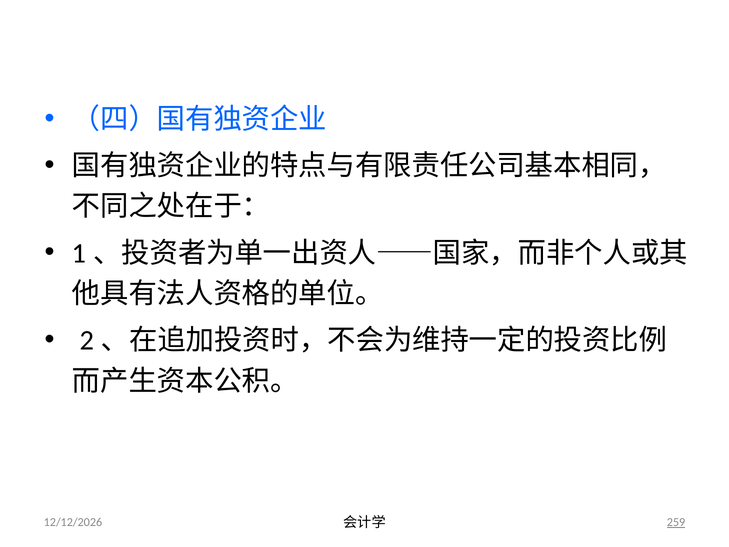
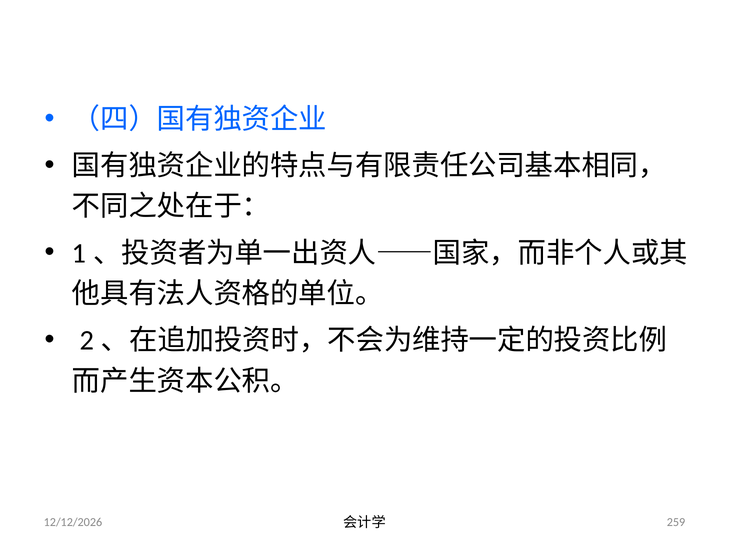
259 underline: present -> none
